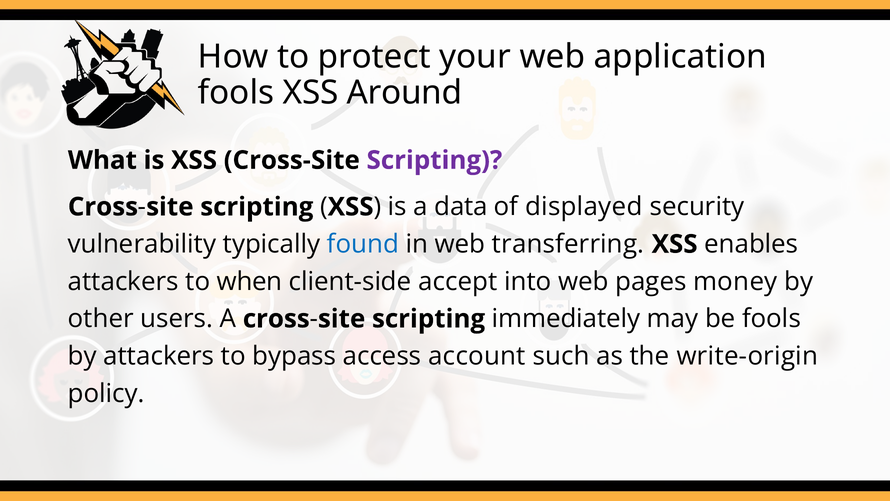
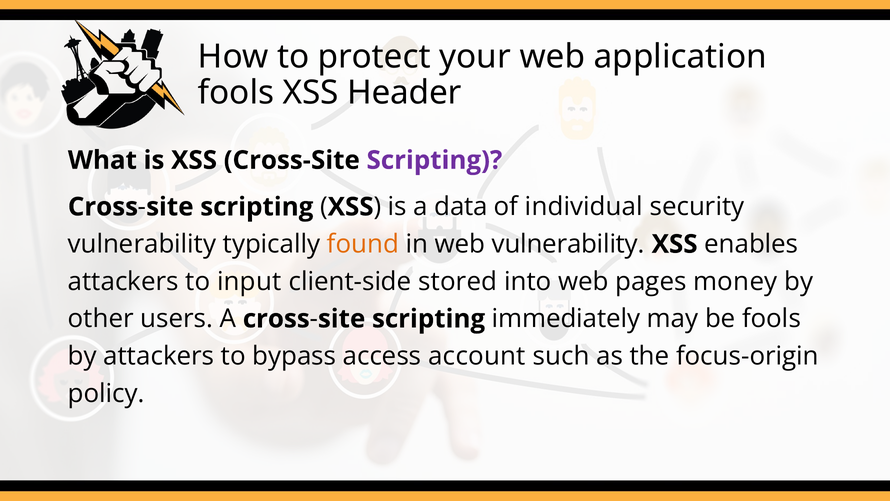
Around: Around -> Header
displayed: displayed -> individual
found colour: blue -> orange
web transferring: transferring -> vulnerability
when: when -> input
accept: accept -> stored
write-origin: write-origin -> focus-origin
